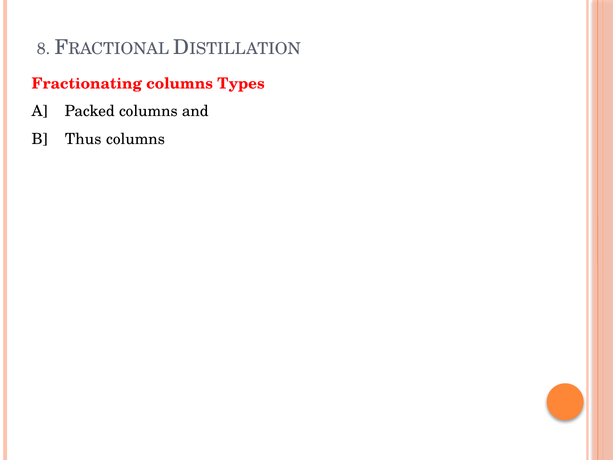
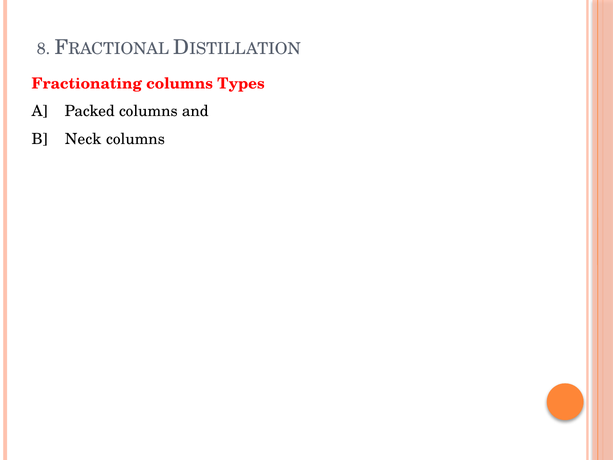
Thus: Thus -> Neck
